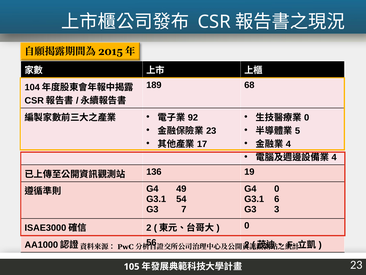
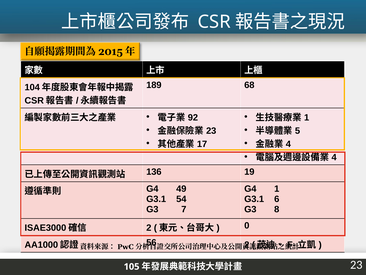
0 at (307, 117): 0 -> 1
G4 0: 0 -> 1
3: 3 -> 8
